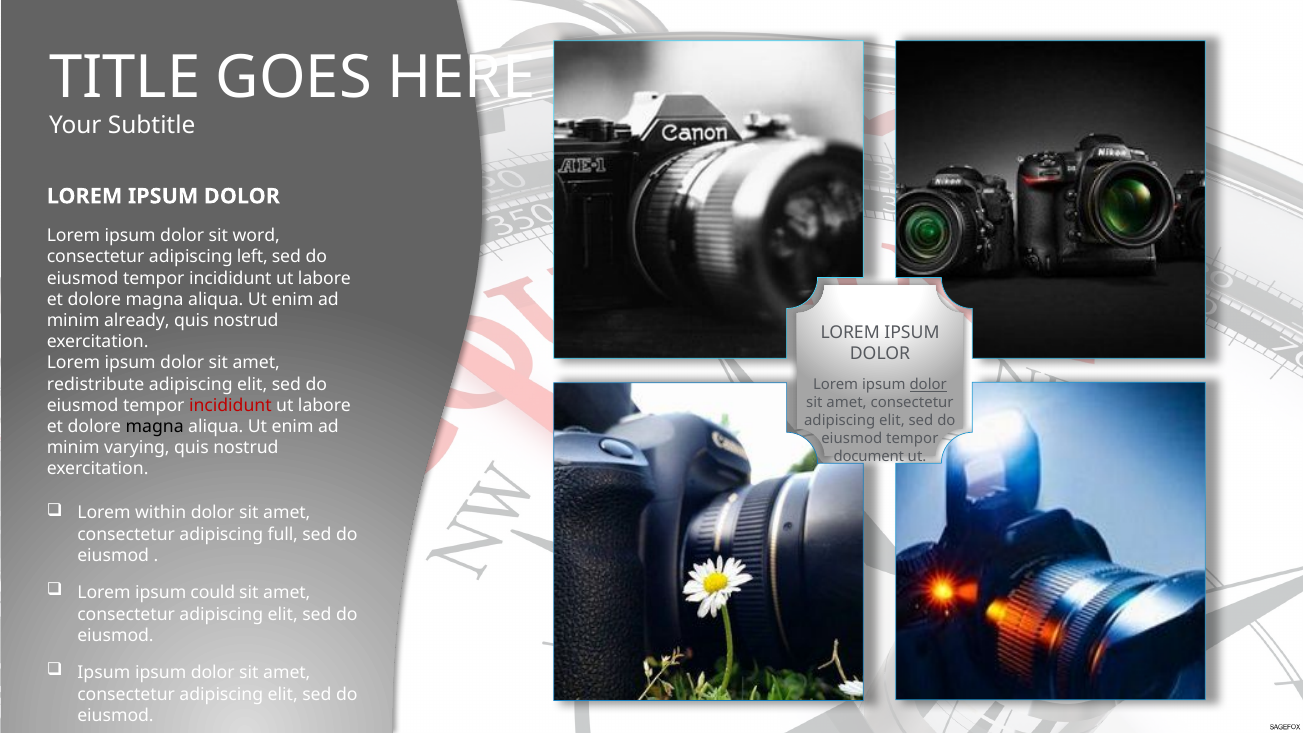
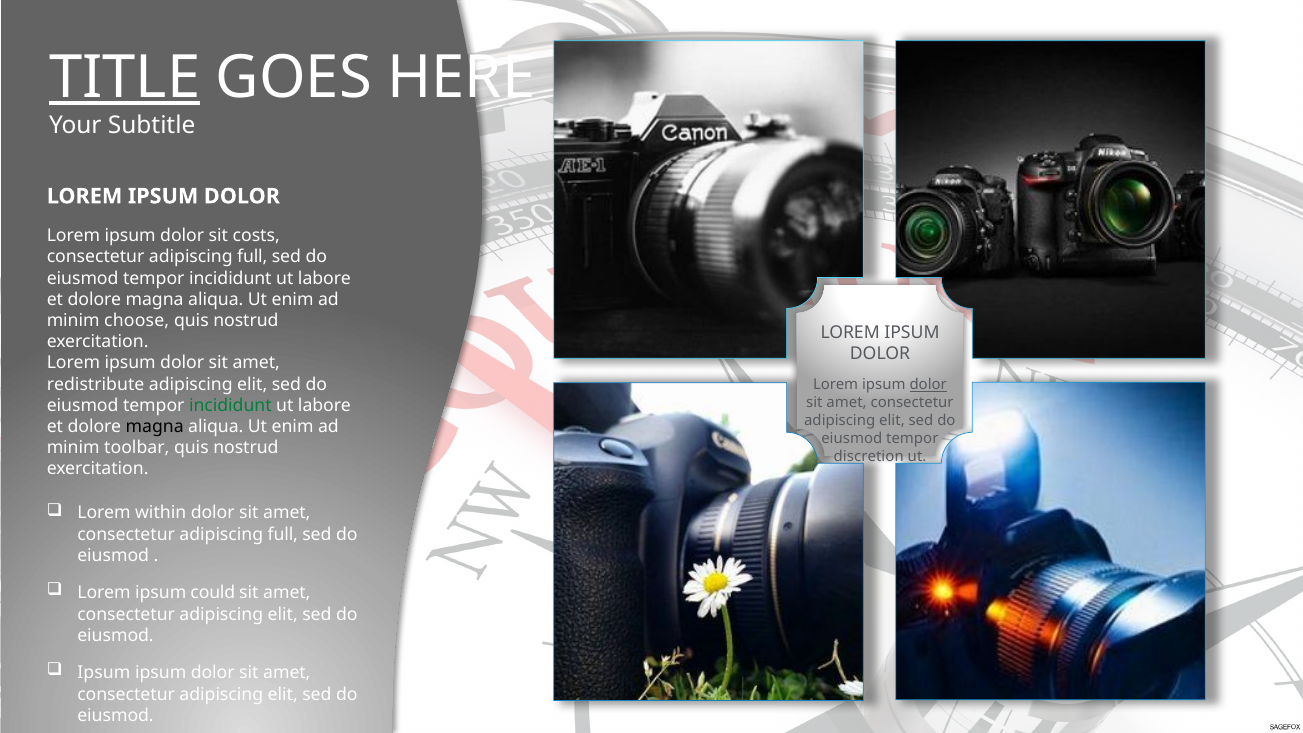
TITLE underline: none -> present
word: word -> costs
left at (252, 257): left -> full
already: already -> choose
incididunt at (230, 405) colour: red -> green
varying: varying -> toolbar
document: document -> discretion
